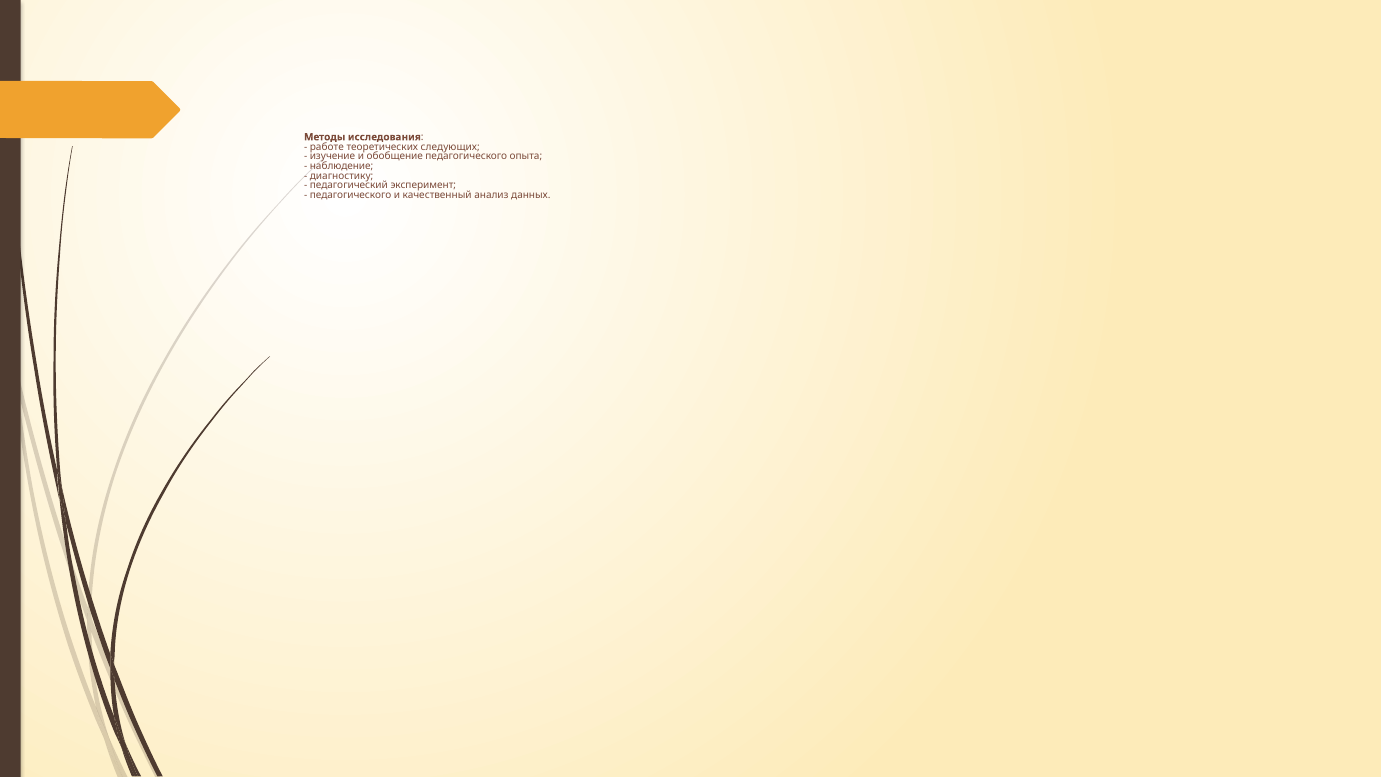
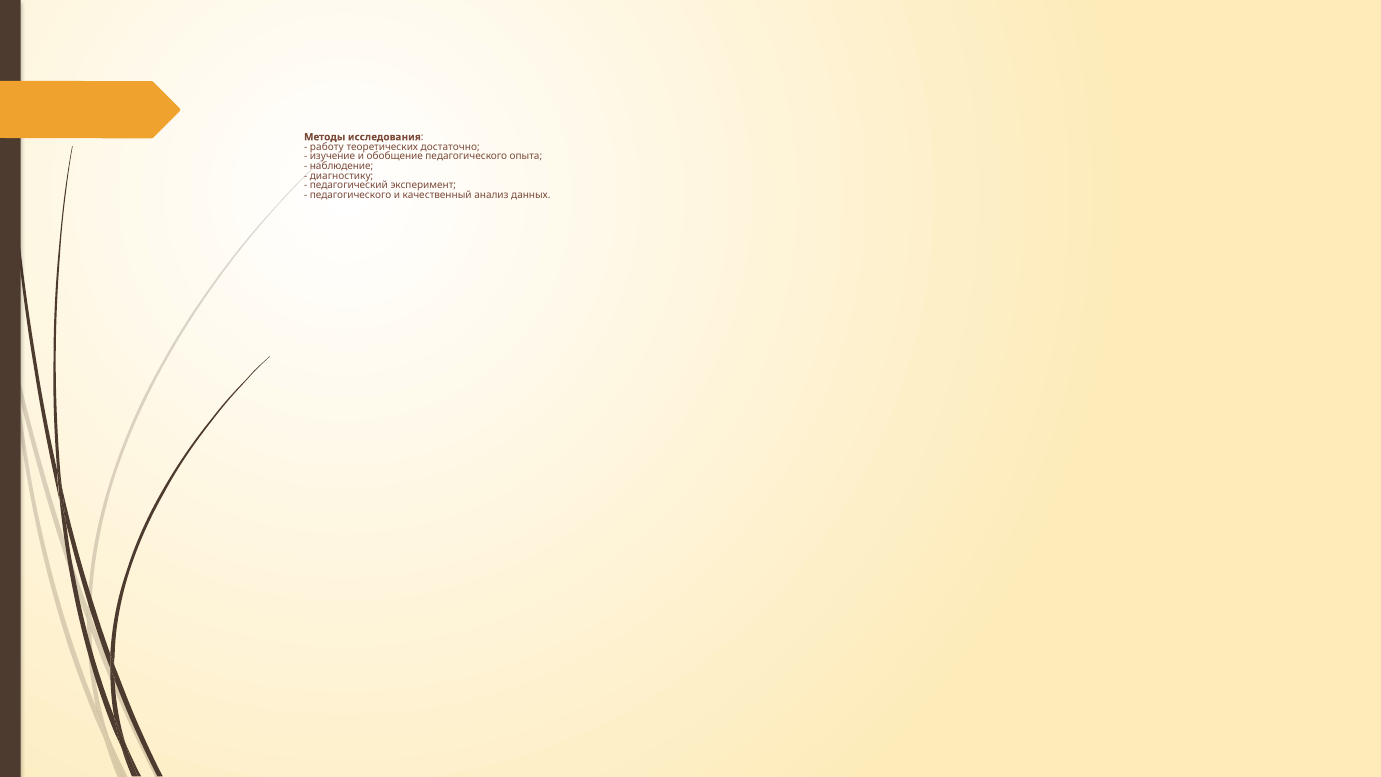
работе: работе -> работу
следующих: следующих -> достаточно
